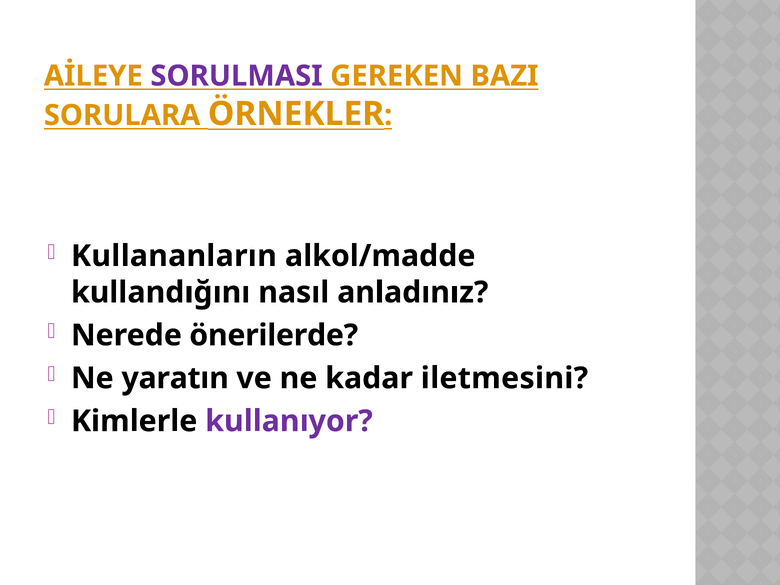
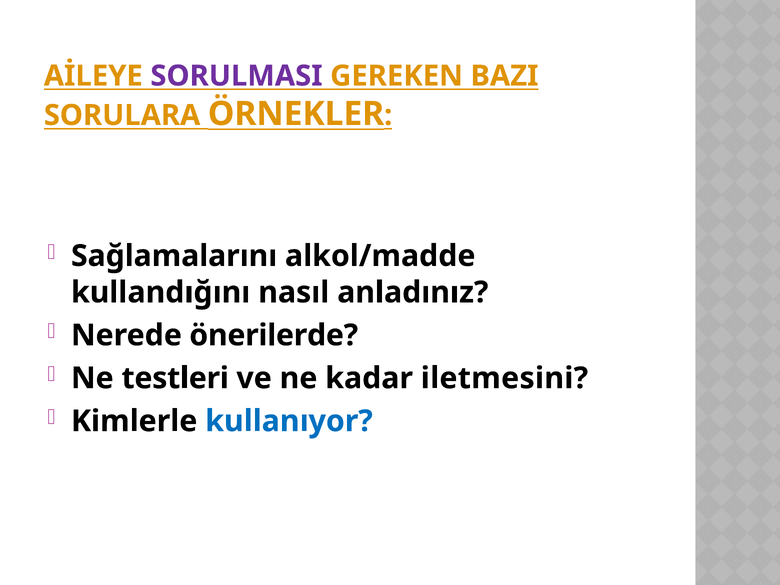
Kullananların: Kullananların -> Sağlamalarını
yaratın: yaratın -> testleri
kullanıyor colour: purple -> blue
